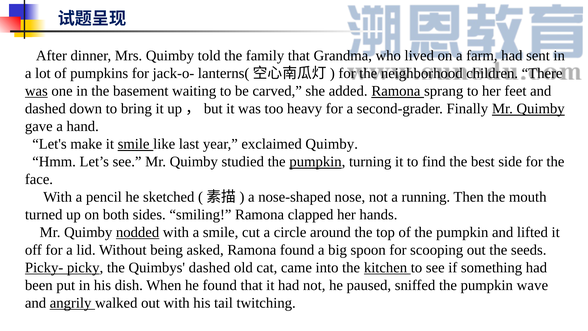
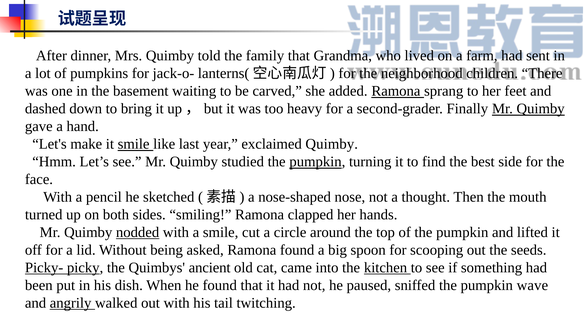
was at (36, 91) underline: present -> none
running: running -> thought
Quimbys dashed: dashed -> ancient
